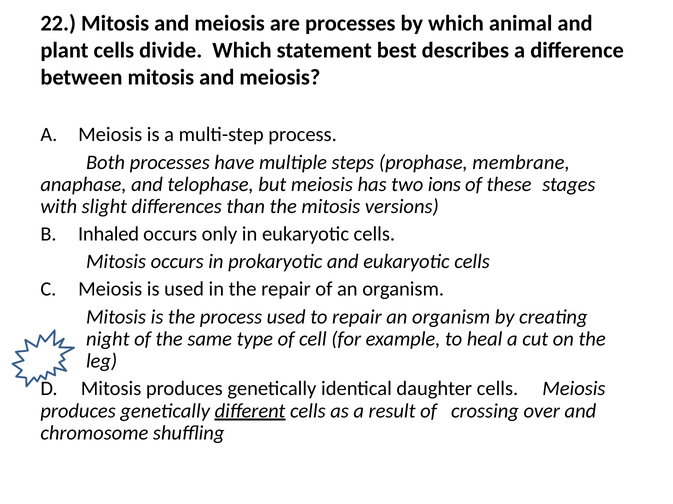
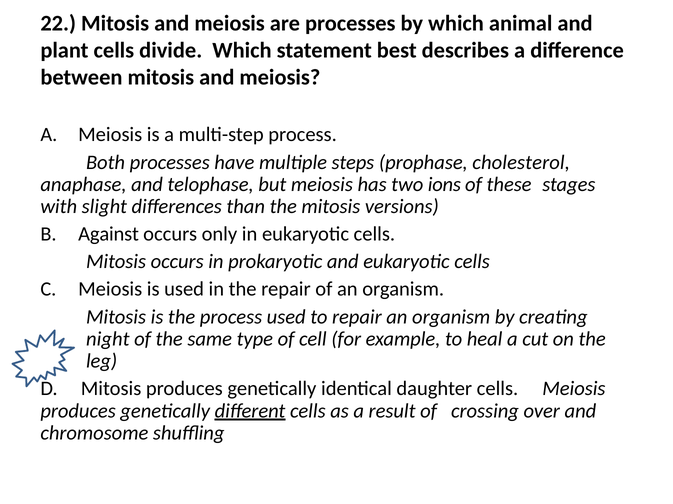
membrane: membrane -> cholesterol
Inhaled: Inhaled -> Against
